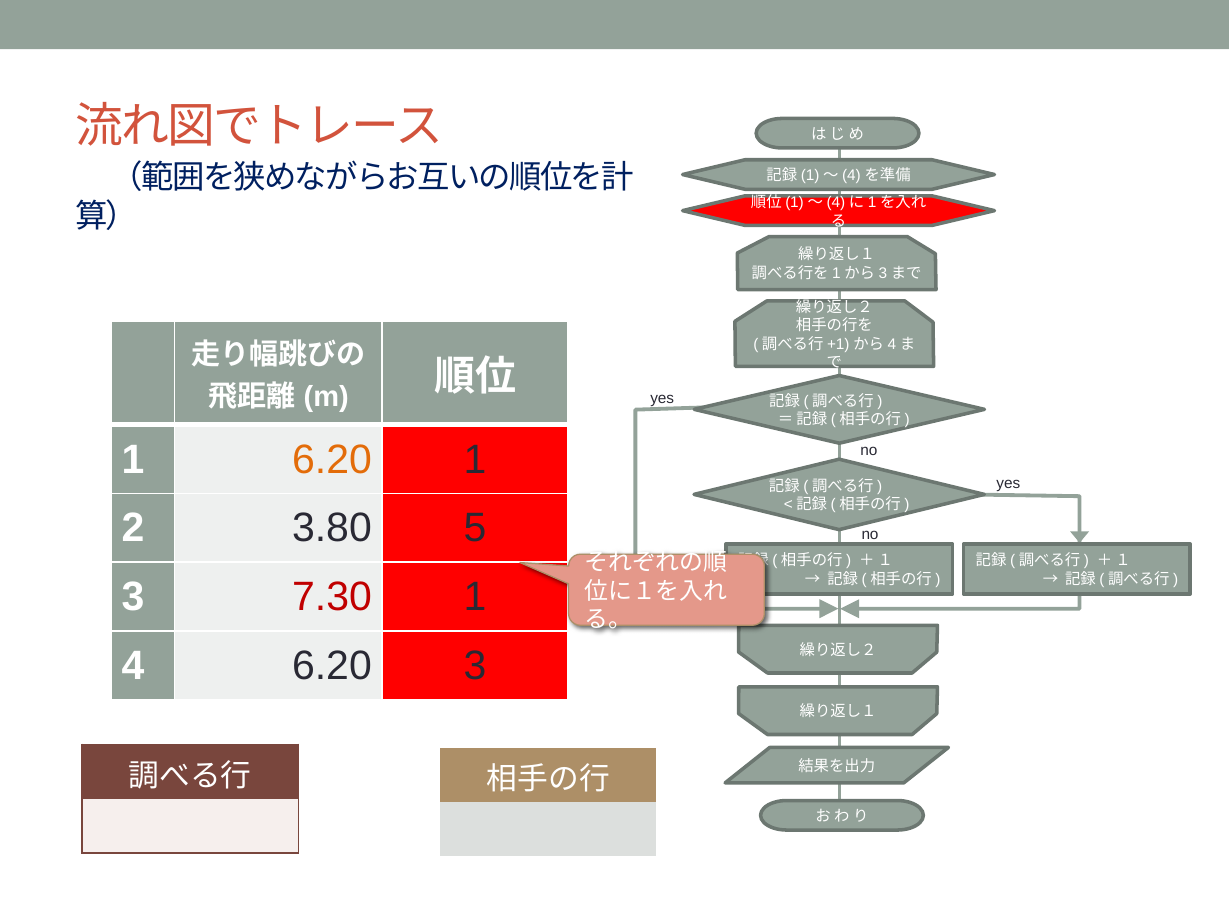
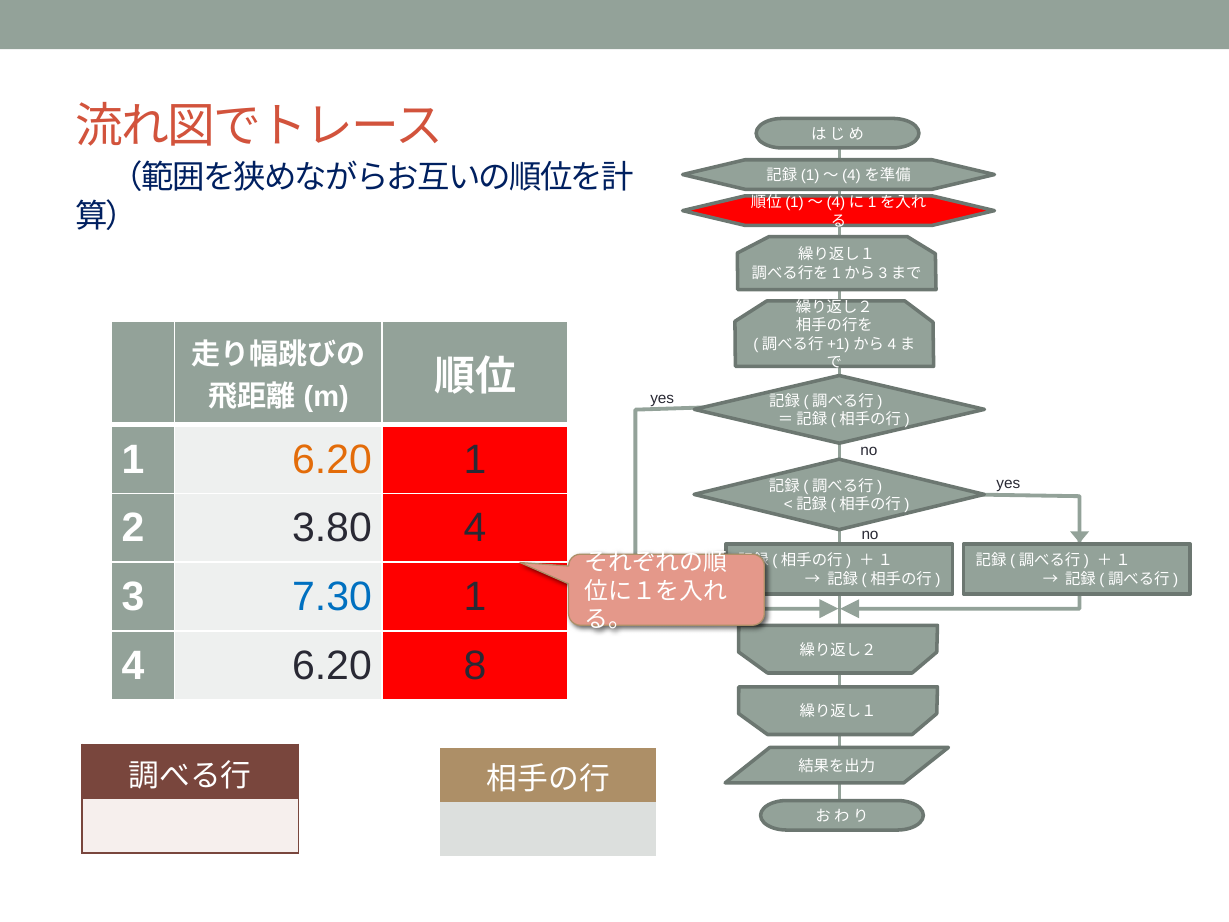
3.80 5: 5 -> 4
7.30 colour: red -> blue
6.20 3: 3 -> 8
